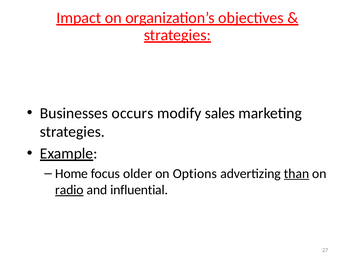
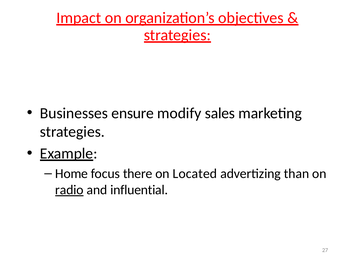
occurs: occurs -> ensure
older: older -> there
Options: Options -> Located
than underline: present -> none
